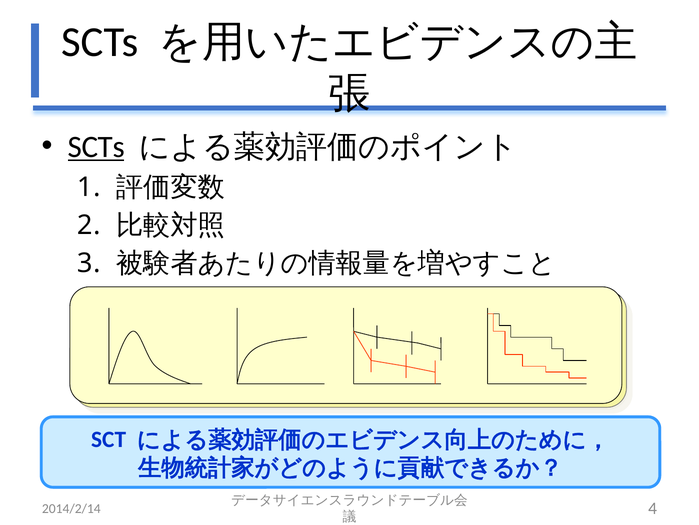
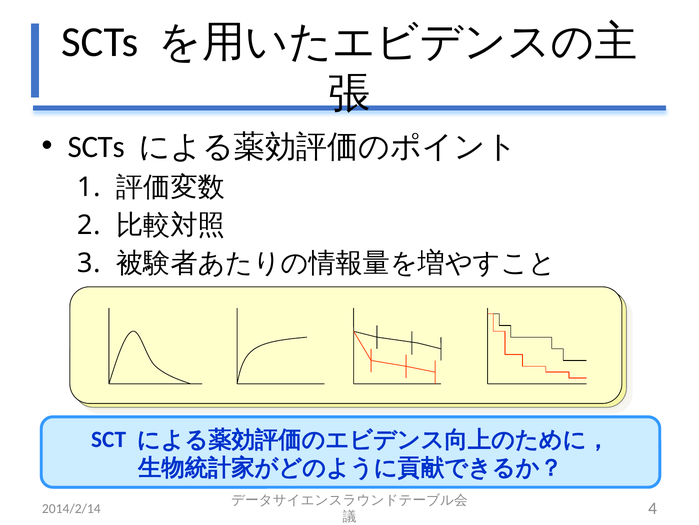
SCTs at (96, 147) underline: present -> none
